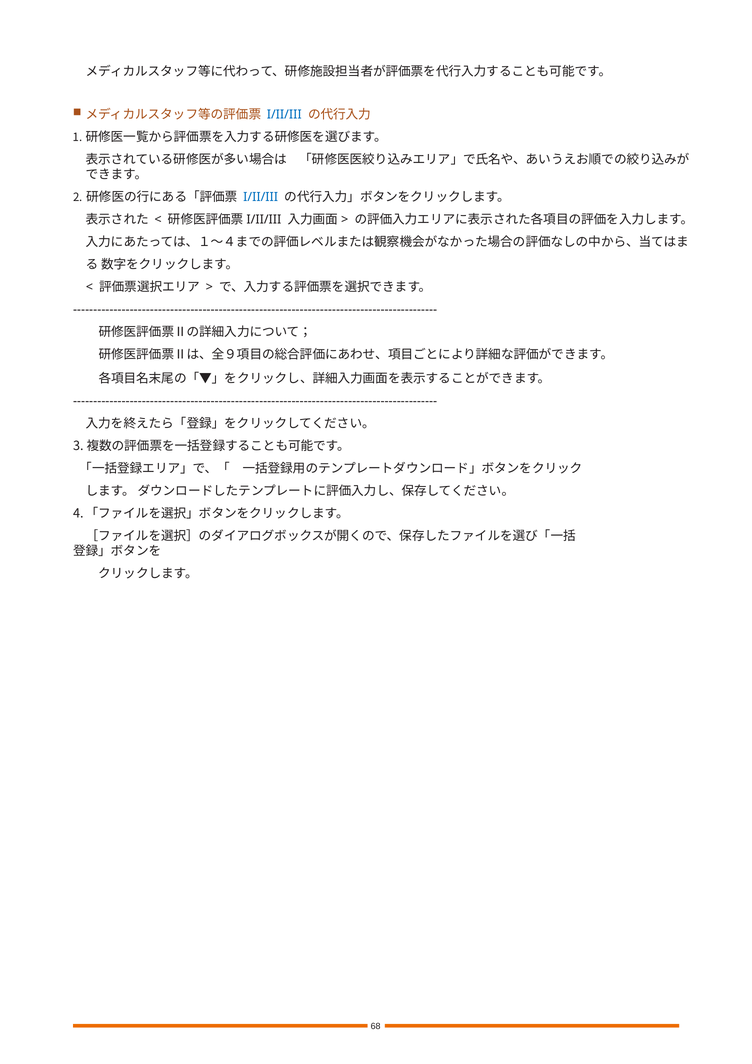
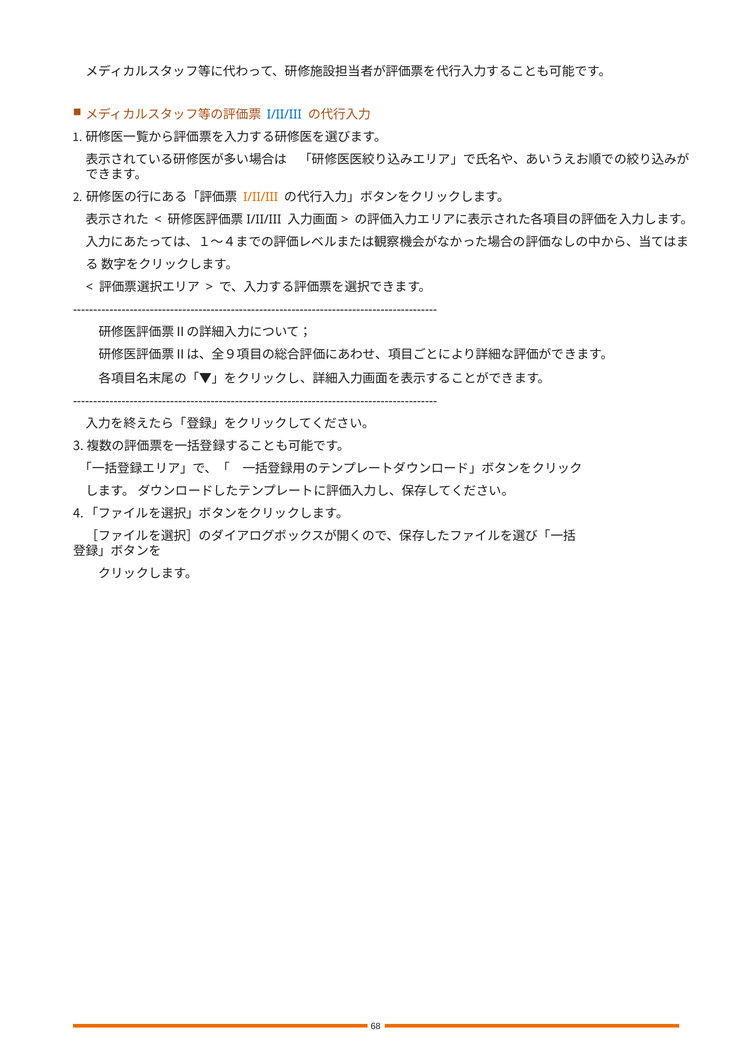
I/II/III at (261, 197) colour: blue -> orange
